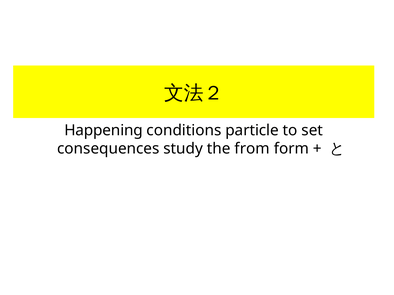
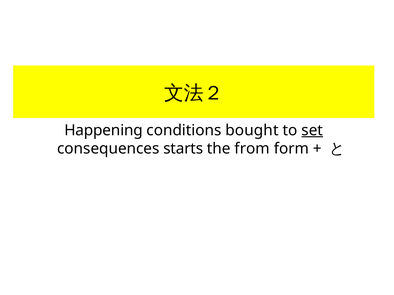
particle: particle -> bought
set underline: none -> present
study: study -> starts
